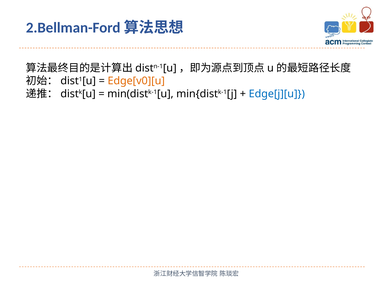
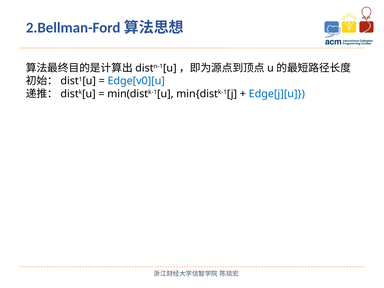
Edge[v0][u colour: orange -> blue
